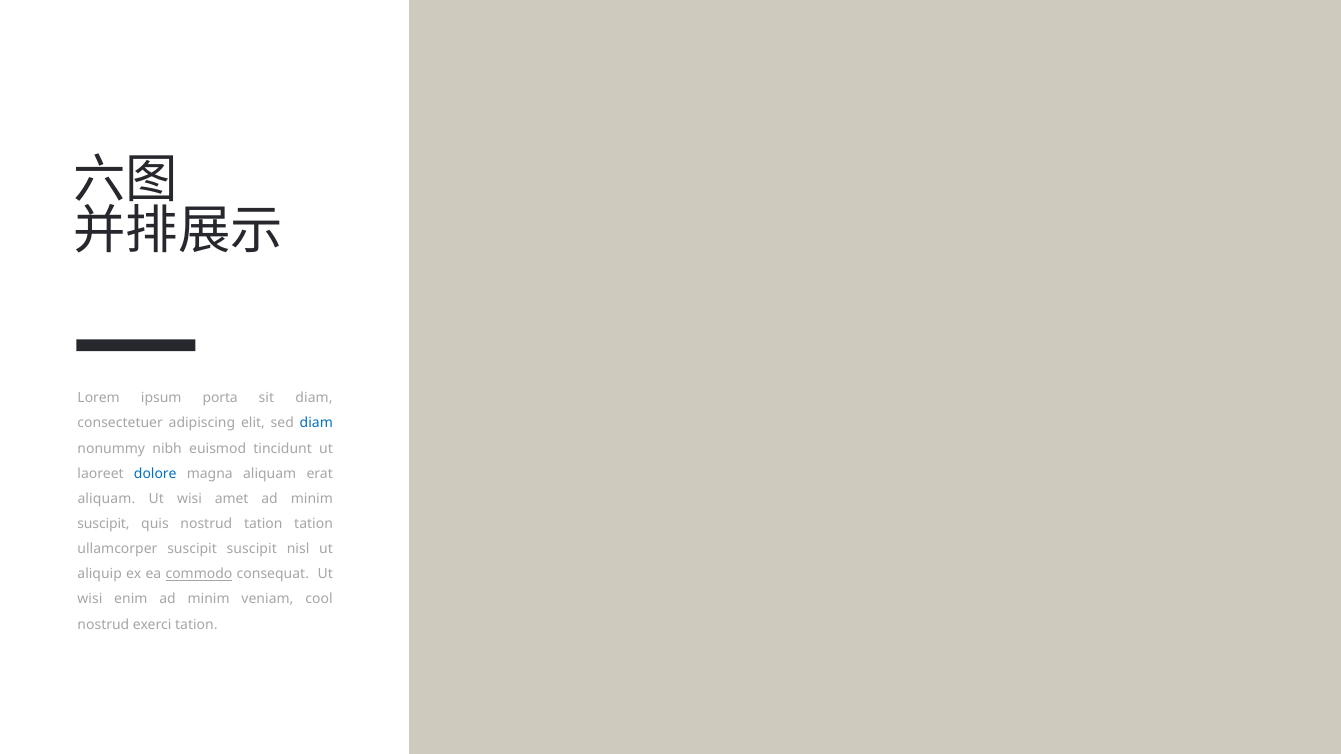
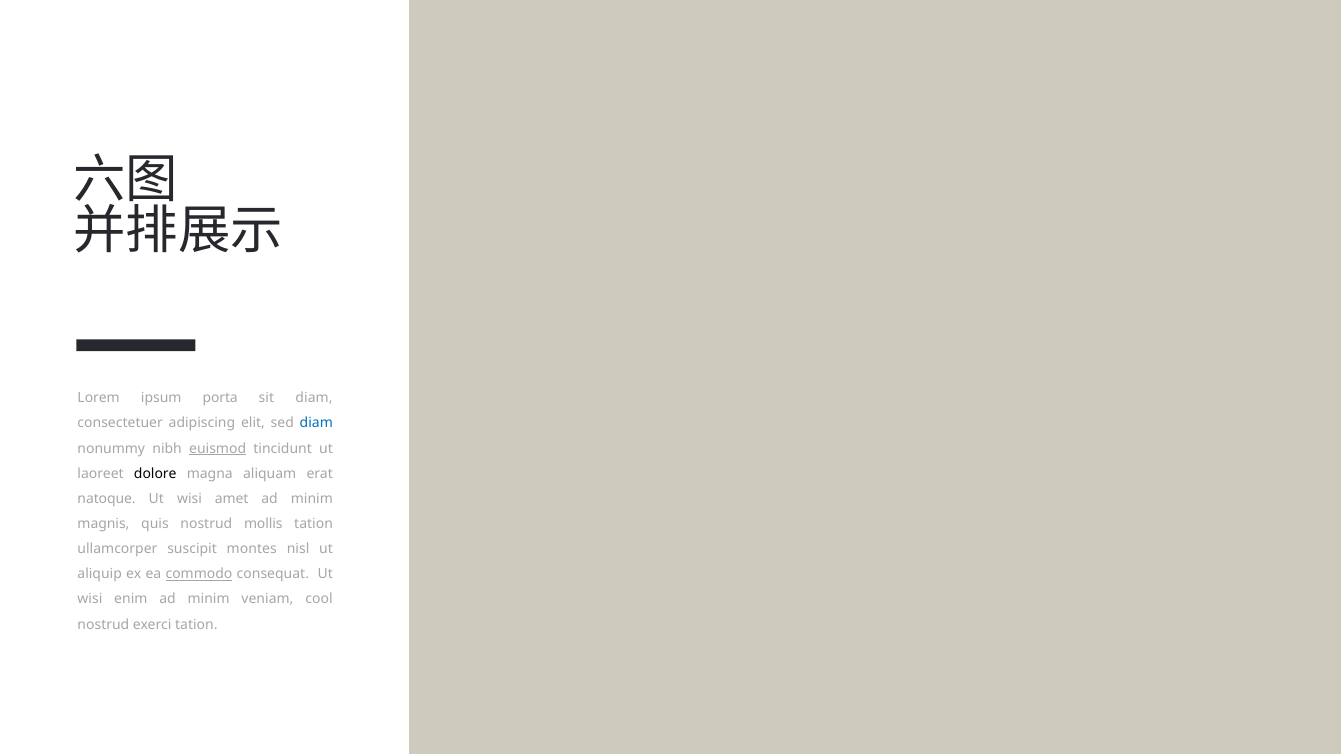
euismod underline: none -> present
dolore colour: blue -> black
aliquam at (106, 499): aliquam -> natoque
suscipit at (104, 524): suscipit -> magnis
nostrud tation: tation -> mollis
suscipit suscipit: suscipit -> montes
